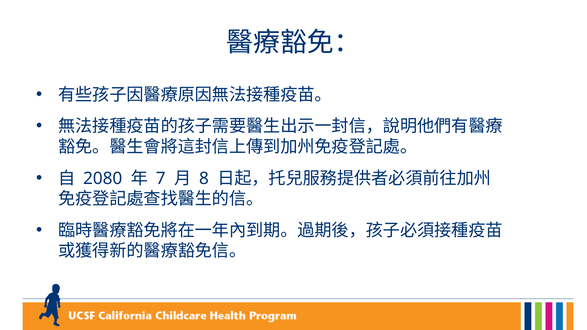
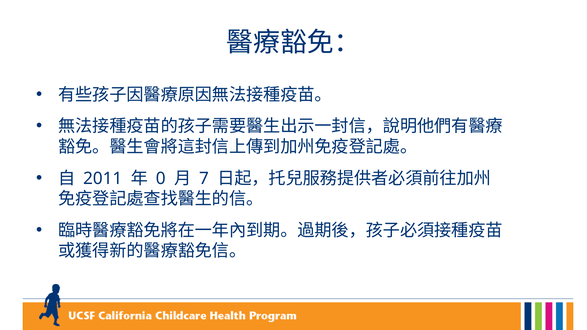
2080: 2080 -> 2011
7: 7 -> 0
8: 8 -> 7
